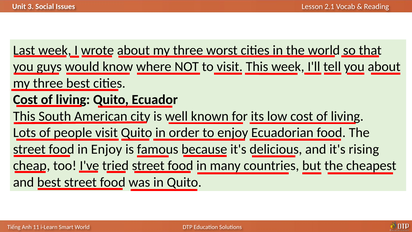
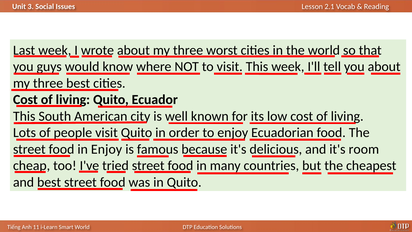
rising: rising -> room
